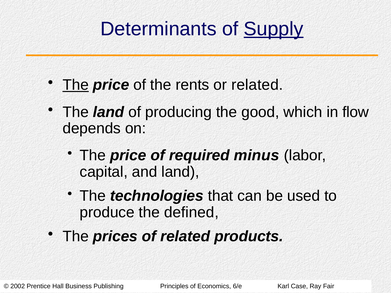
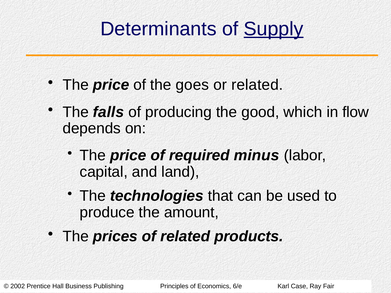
The at (76, 85) underline: present -> none
rents: rents -> goes
The land: land -> falls
defined: defined -> amount
